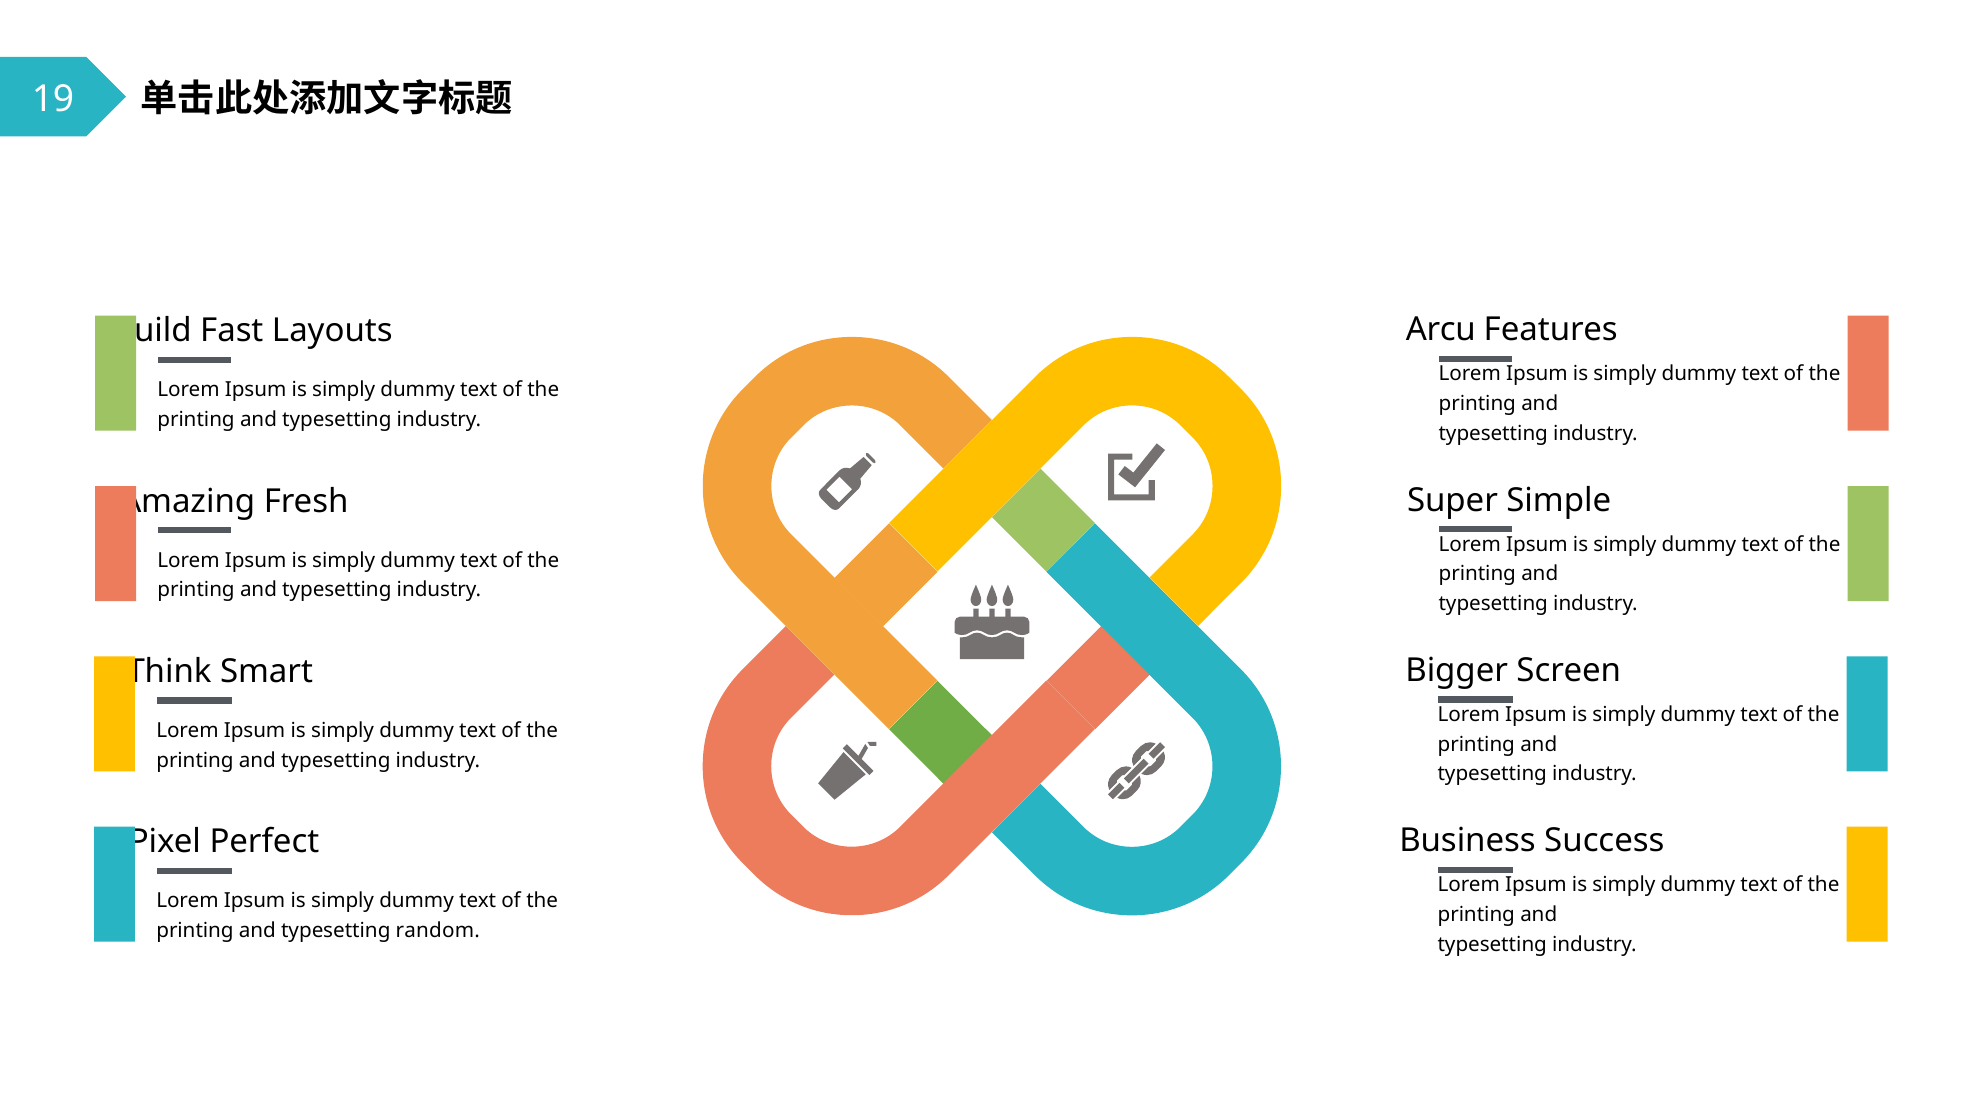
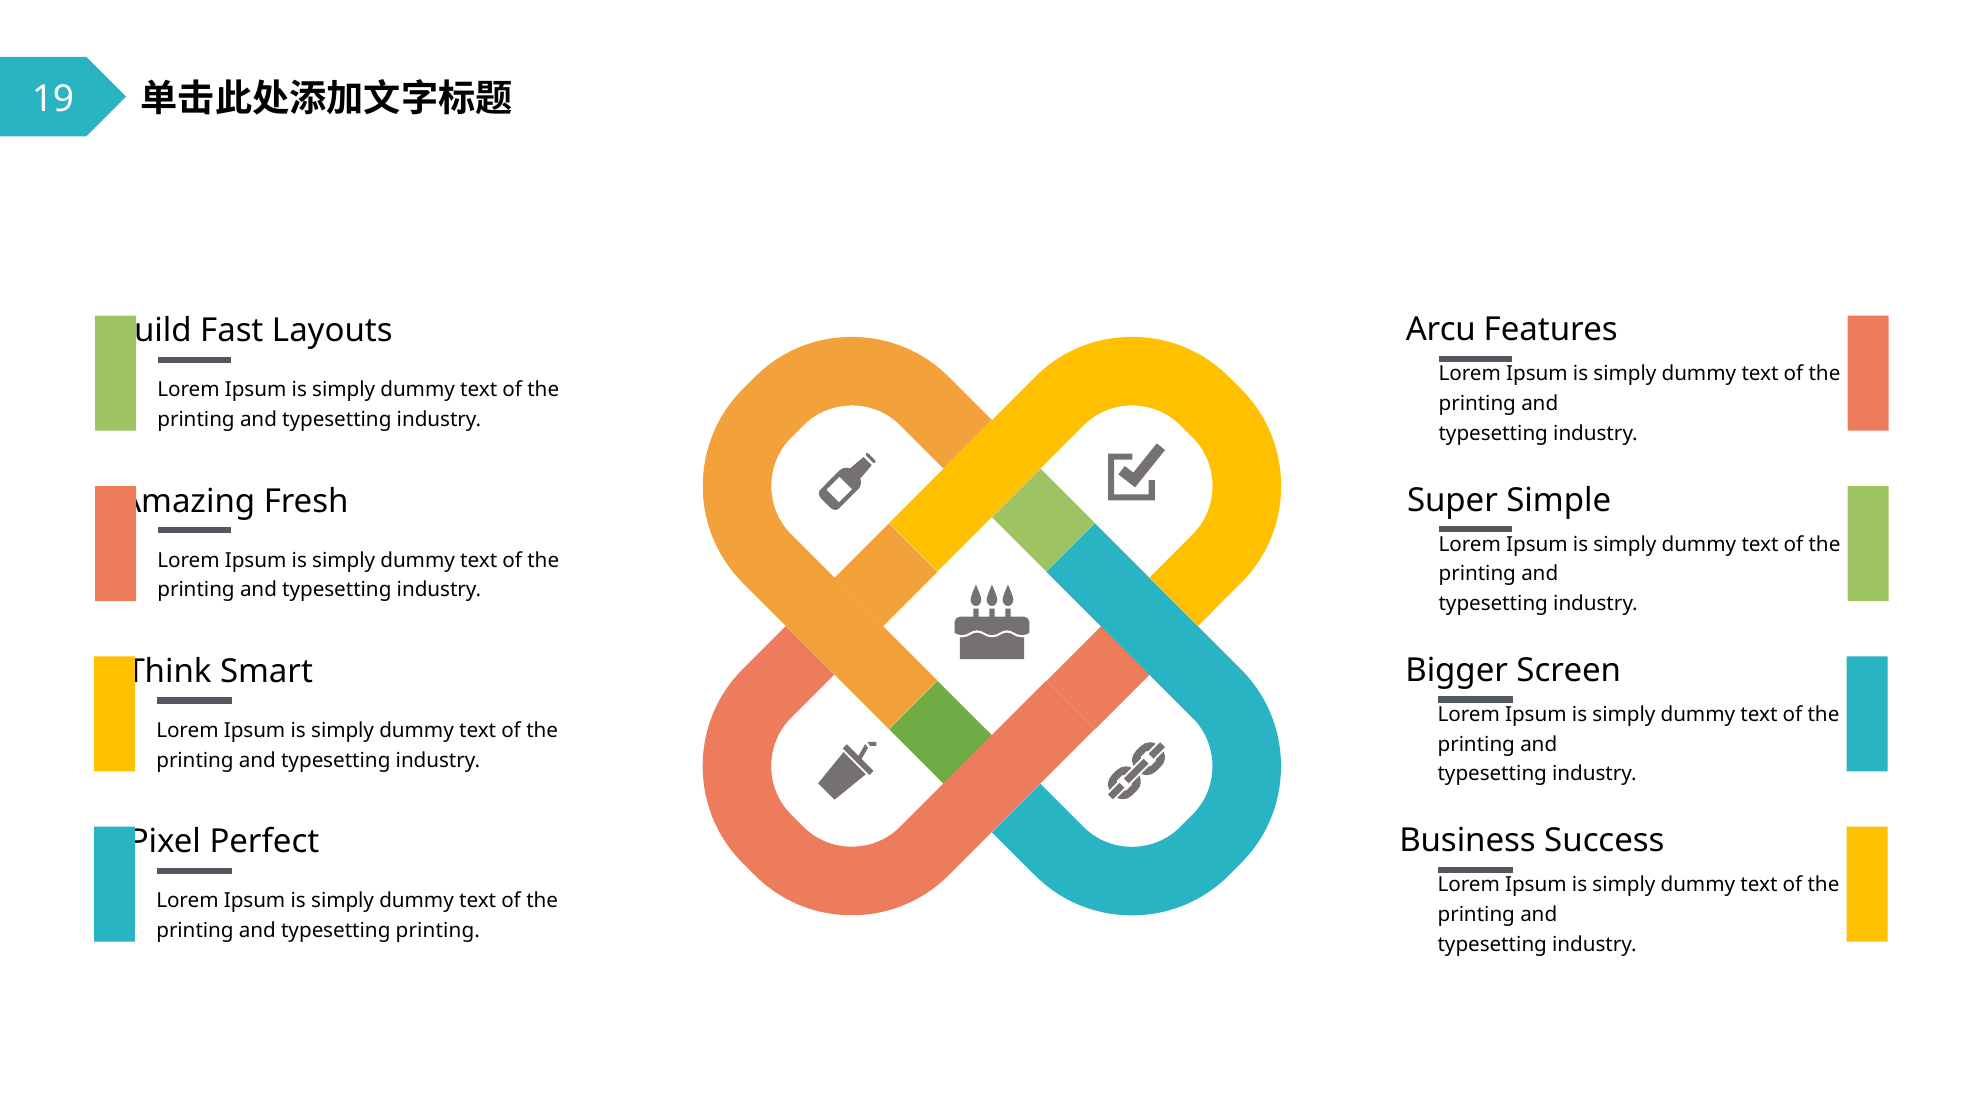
typesetting random: random -> printing
